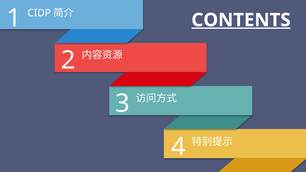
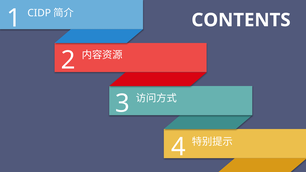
CONTENTS underline: present -> none
